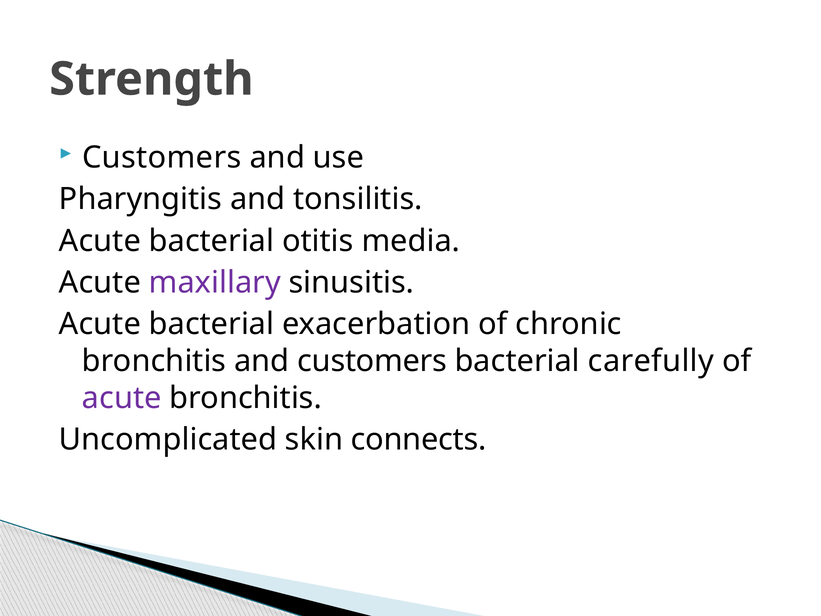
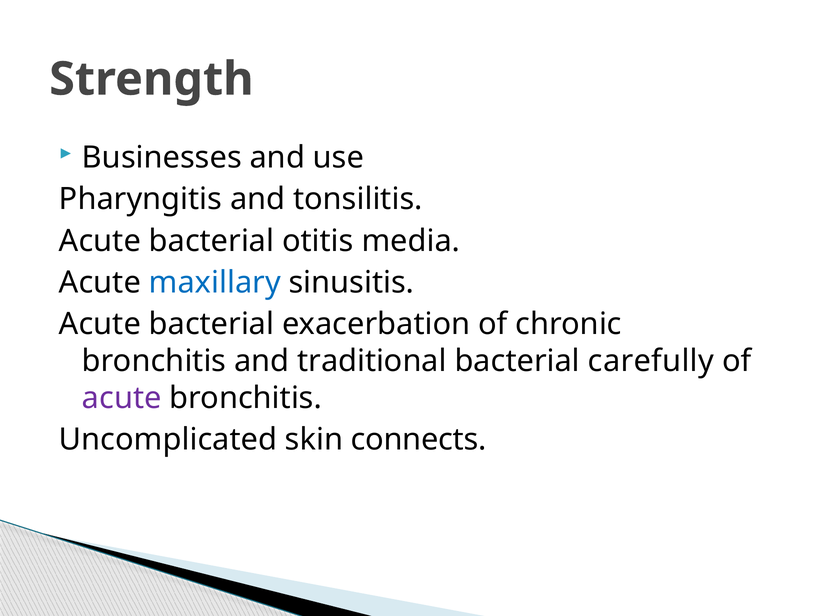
Customers at (162, 158): Customers -> Businesses
maxillary colour: purple -> blue
and customers: customers -> traditional
